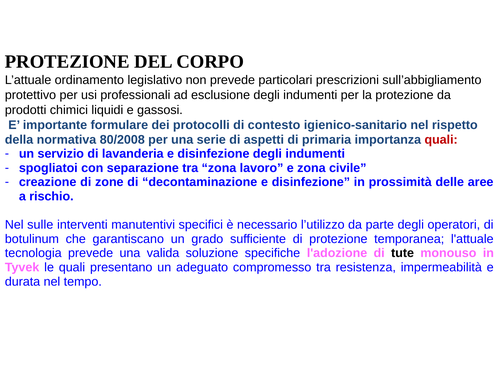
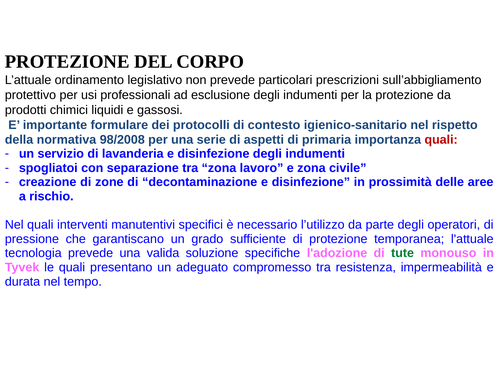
80/2008: 80/2008 -> 98/2008
Nel sulle: sulle -> quali
botulinum: botulinum -> pressione
tute colour: black -> green
